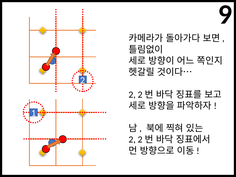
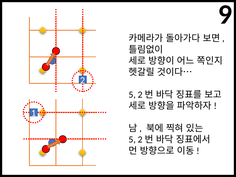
2 at (132, 95): 2 -> 5
2 at (132, 140): 2 -> 5
